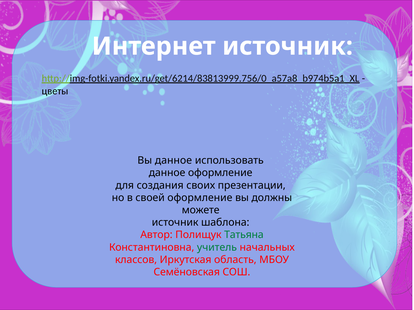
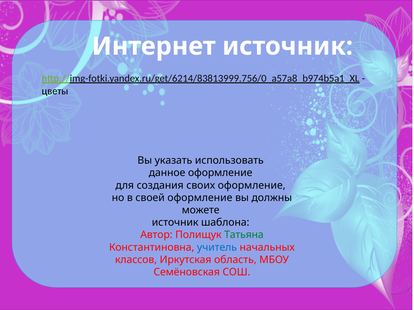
Вы данное: данное -> указать
своих презентации: презентации -> оформление
учитель colour: green -> blue
